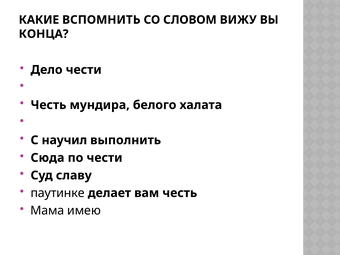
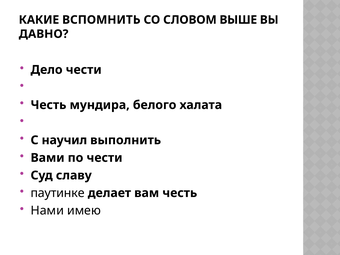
ВИЖУ: ВИЖУ -> ВЫШЕ
КОНЦА: КОНЦА -> ДАВНО
Сюда: Сюда -> Вами
Мама: Мама -> Нами
